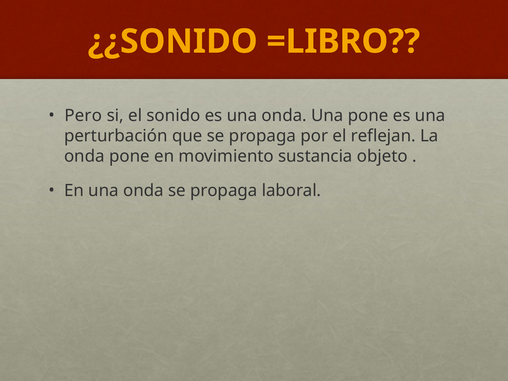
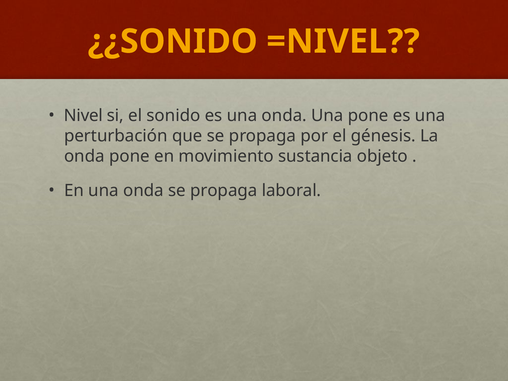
=LIBRO: =LIBRO -> =NIVEL
Pero: Pero -> Nivel
reflejan: reflejan -> génesis
